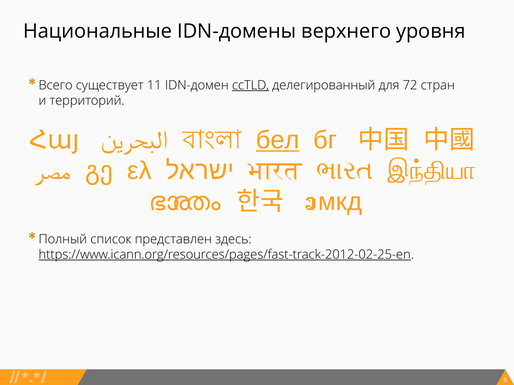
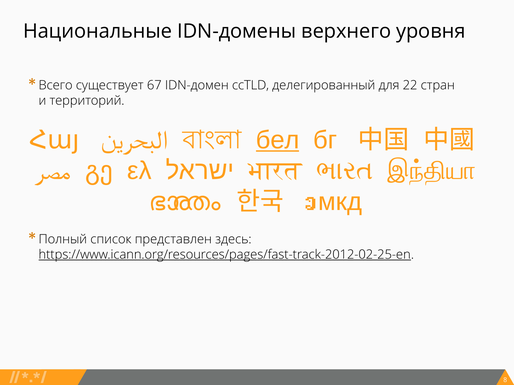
11: 11 -> 67
ccTLD underline: present -> none
72: 72 -> 22
